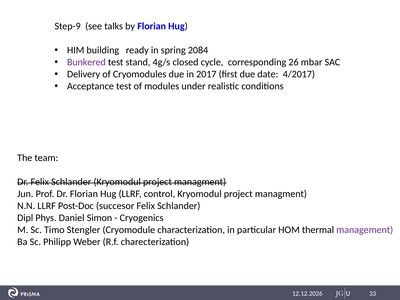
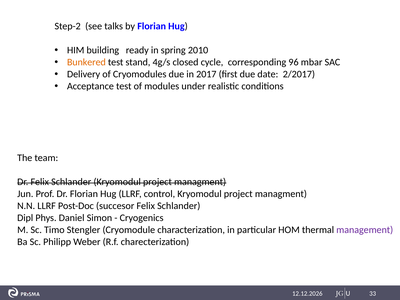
Step-9: Step-9 -> Step-2
2084: 2084 -> 2010
Bunkered colour: purple -> orange
26: 26 -> 96
4/2017: 4/2017 -> 2/2017
